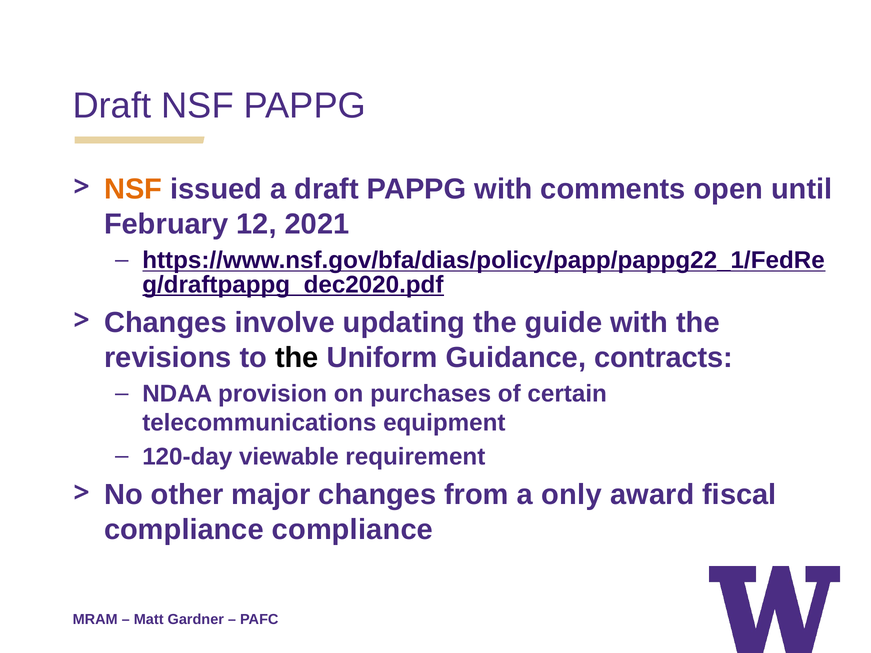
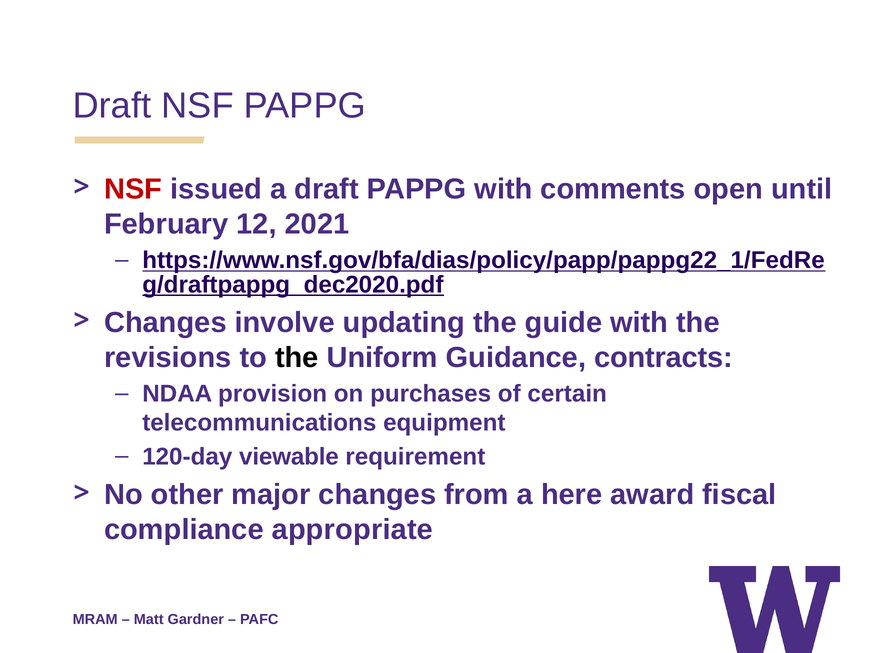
NSF at (133, 189) colour: orange -> red
only: only -> here
compliance compliance: compliance -> appropriate
